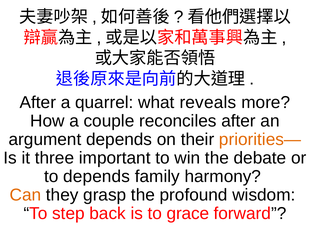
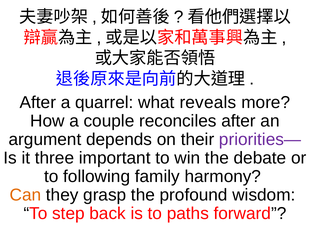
priorities— colour: orange -> purple
to depends: depends -> following
grace: grace -> paths
